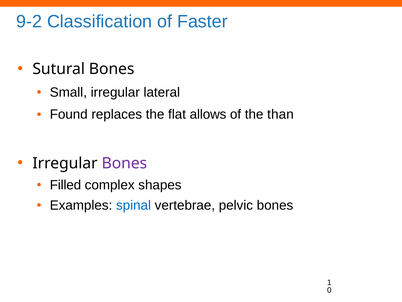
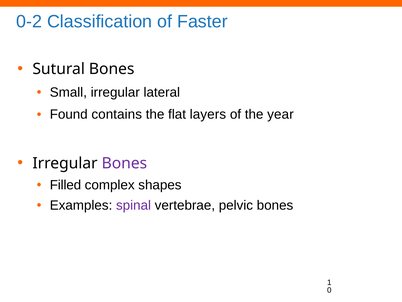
9-2: 9-2 -> 0-2
replaces: replaces -> contains
allows: allows -> layers
than: than -> year
spinal colour: blue -> purple
